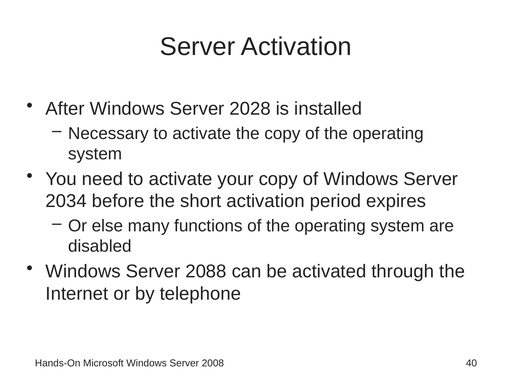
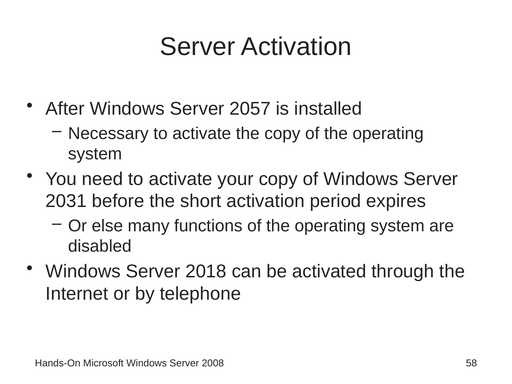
2028: 2028 -> 2057
2034: 2034 -> 2031
2088: 2088 -> 2018
40: 40 -> 58
